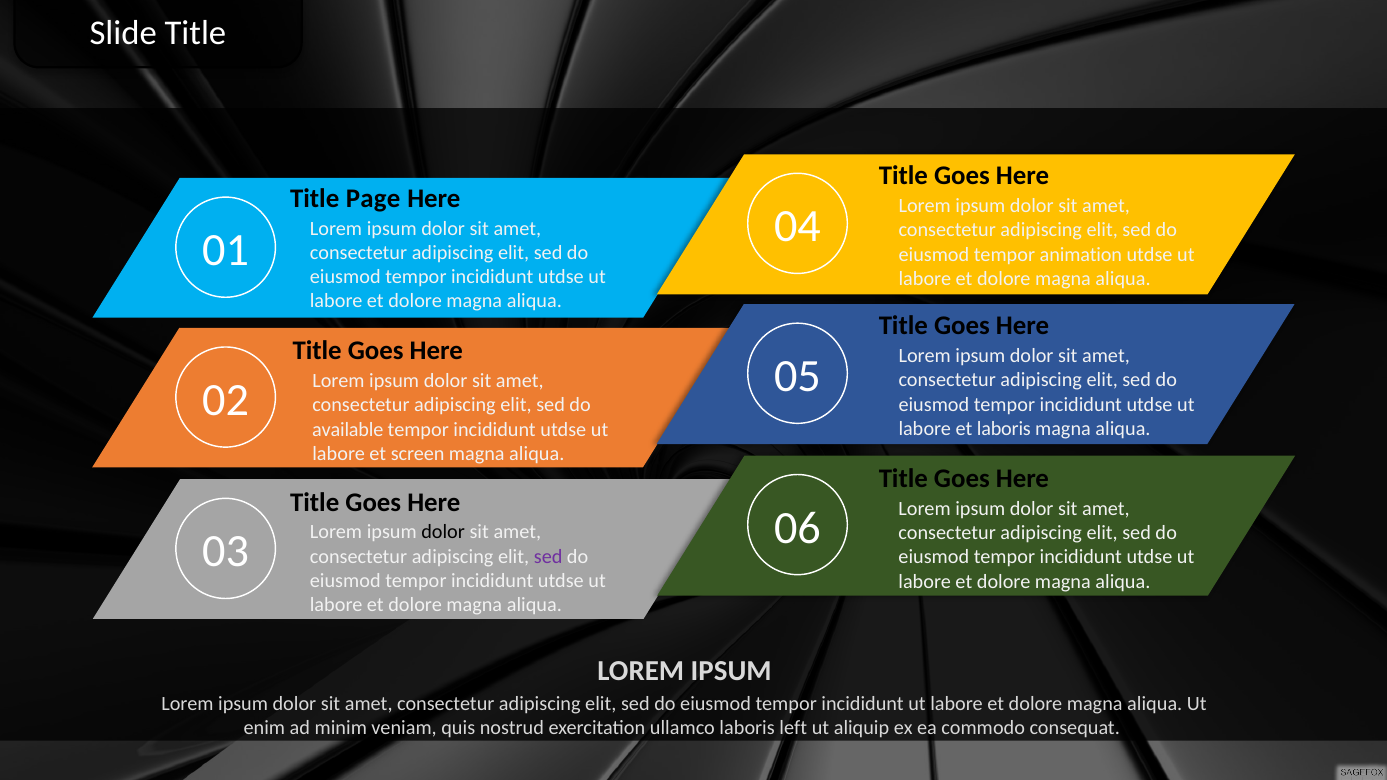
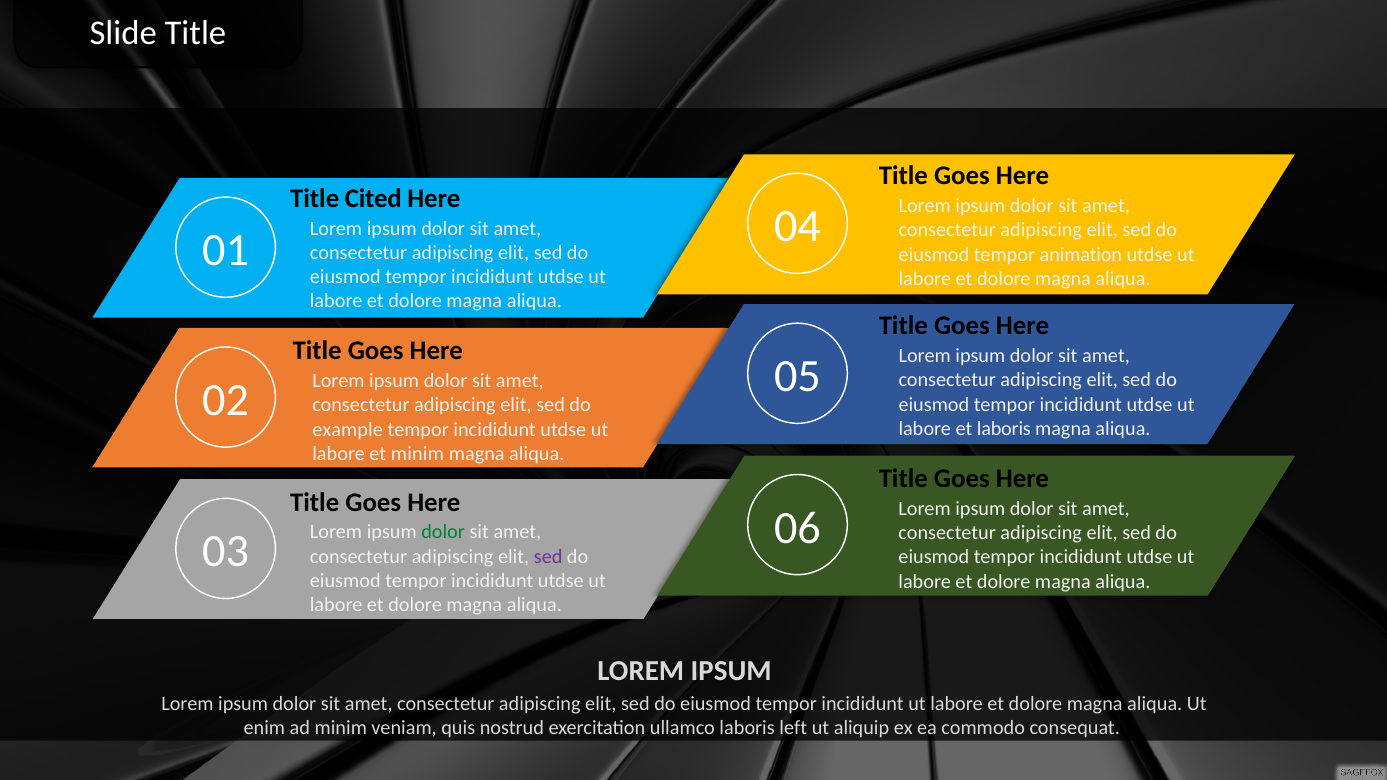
Page: Page -> Cited
available: available -> example
et screen: screen -> minim
dolor at (443, 532) colour: black -> green
